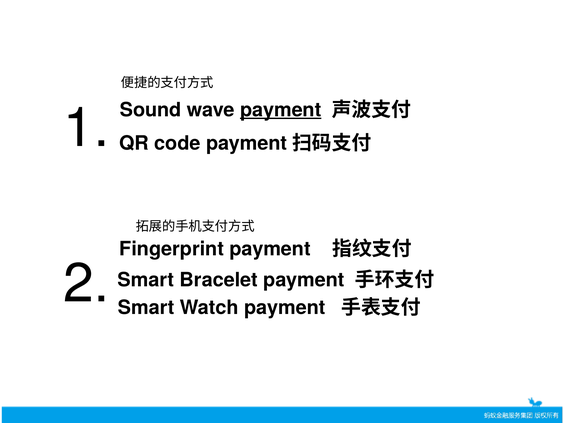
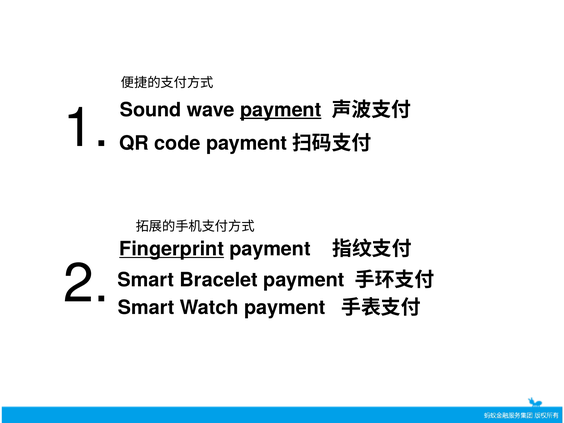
Fingerprint underline: none -> present
